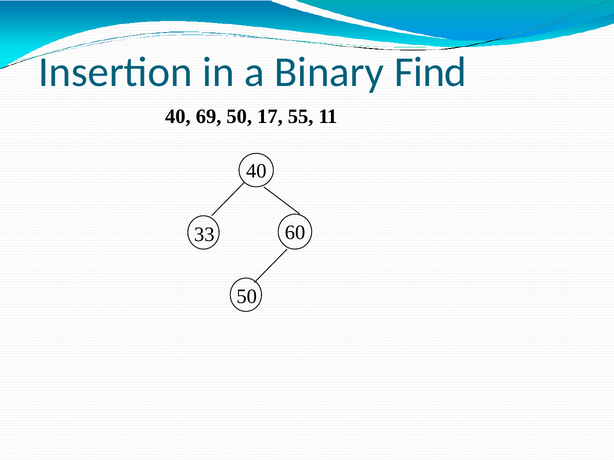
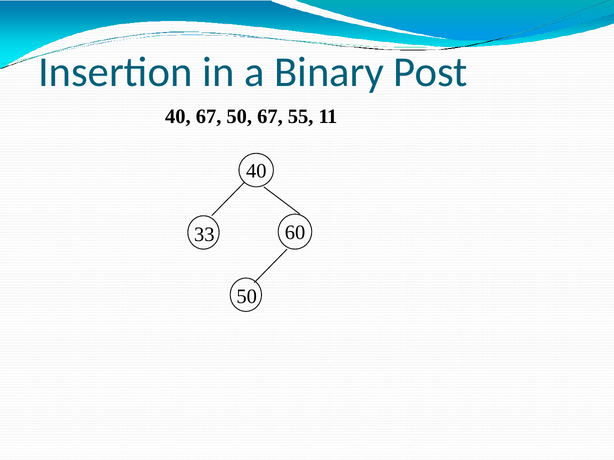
Find: Find -> Post
40 69: 69 -> 67
50 17: 17 -> 67
